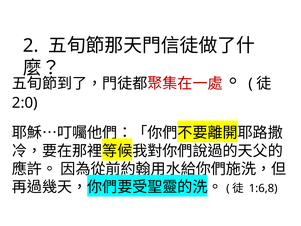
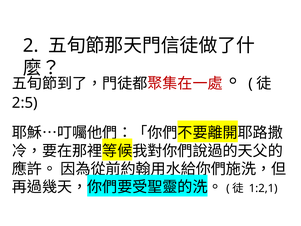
2:0: 2:0 -> 2:5
1:6,8: 1:6,8 -> 1:2,1
